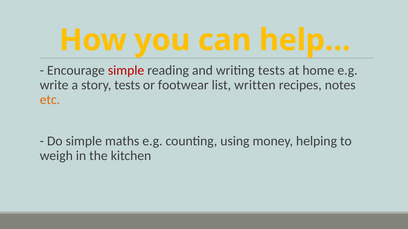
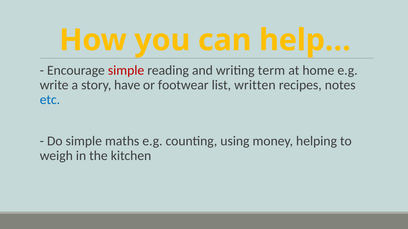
writing tests: tests -> term
story tests: tests -> have
etc colour: orange -> blue
